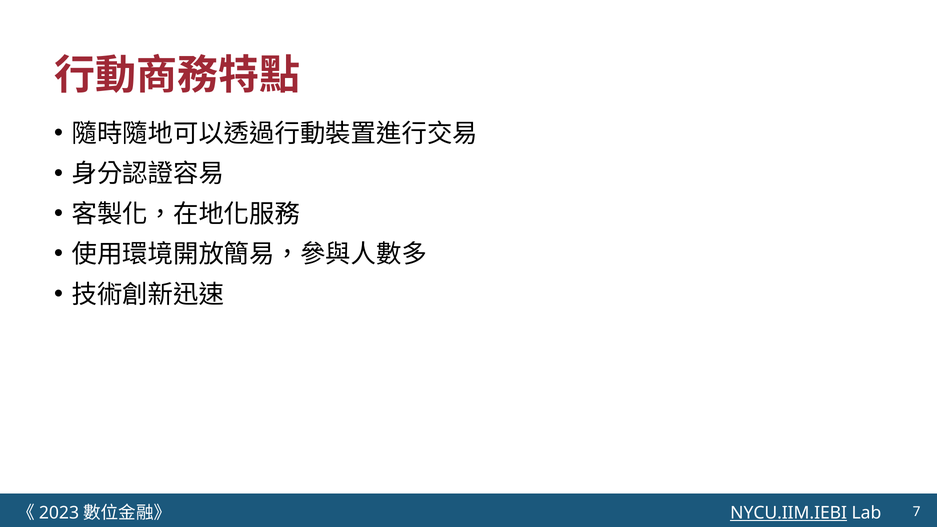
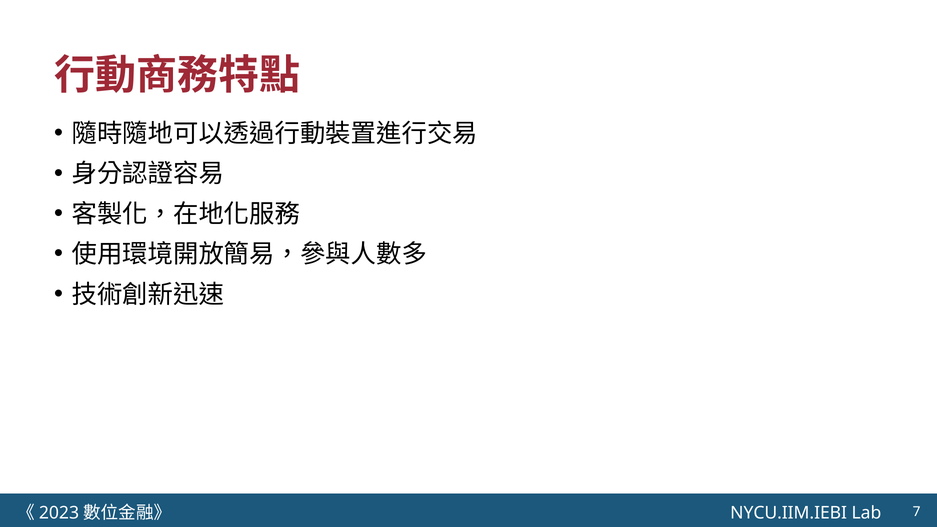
NYCU.IIM.IEBI underline: present -> none
